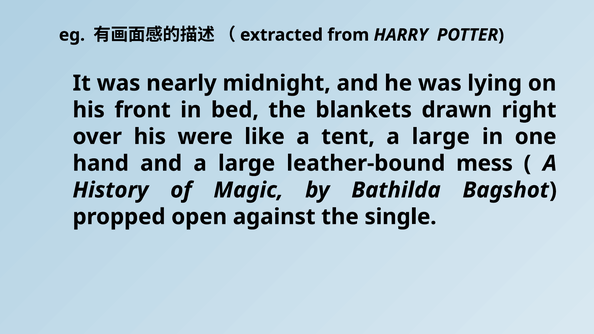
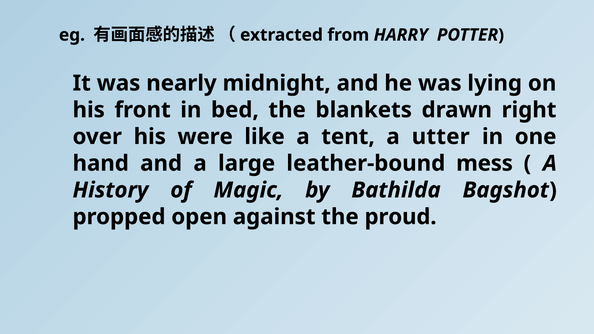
tent a large: large -> utter
single: single -> proud
